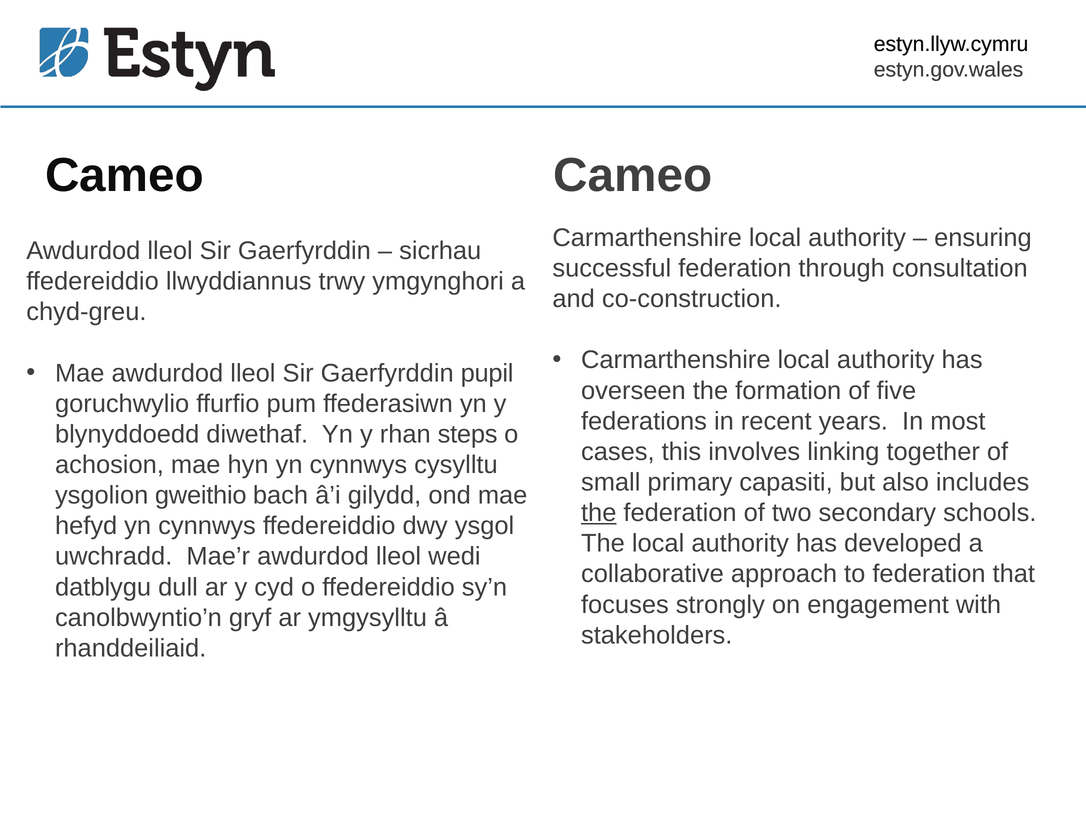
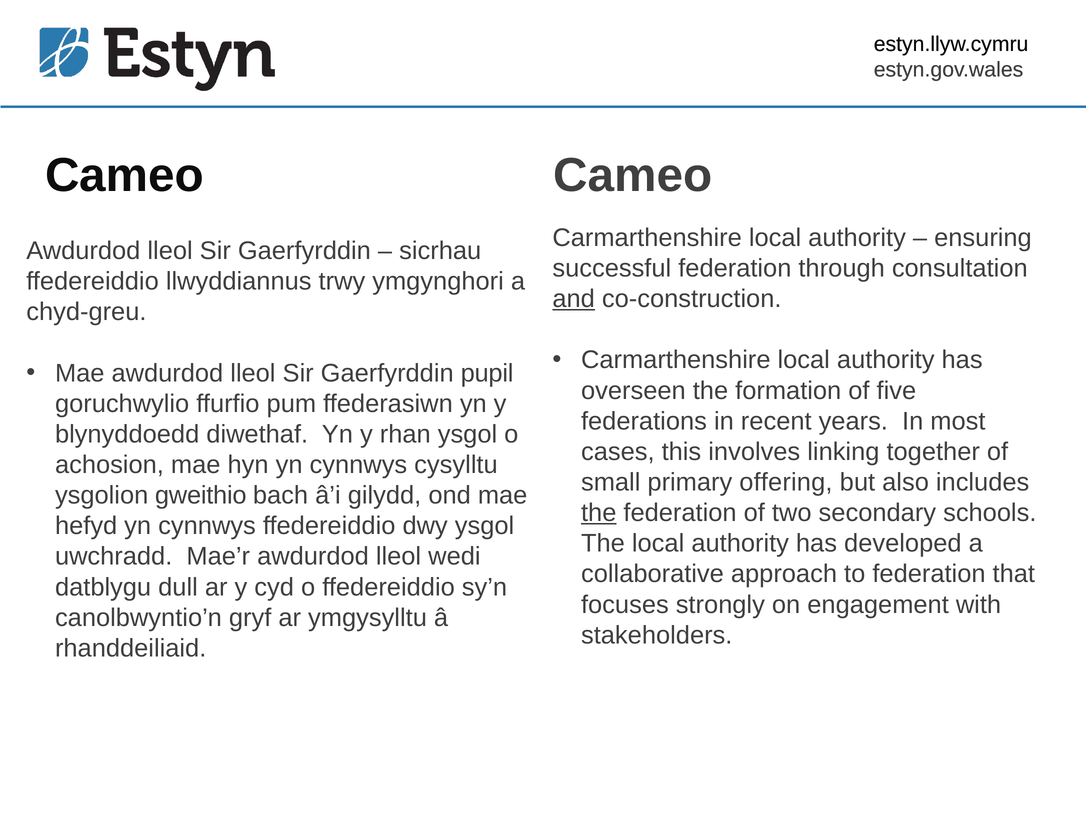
and underline: none -> present
rhan steps: steps -> ysgol
capasiti: capasiti -> offering
